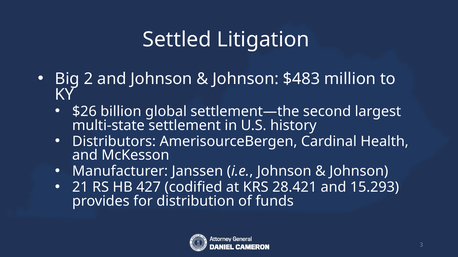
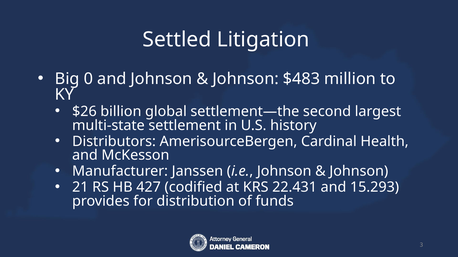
2: 2 -> 0
28.421: 28.421 -> 22.431
